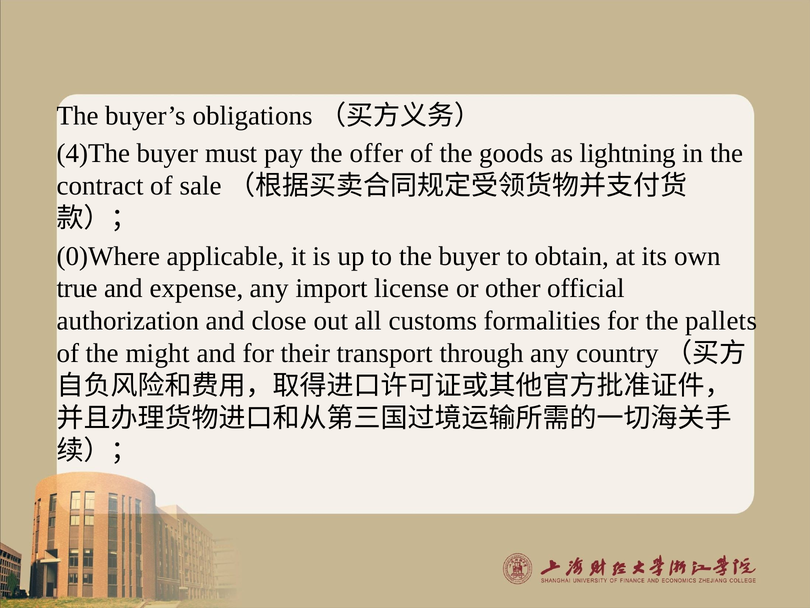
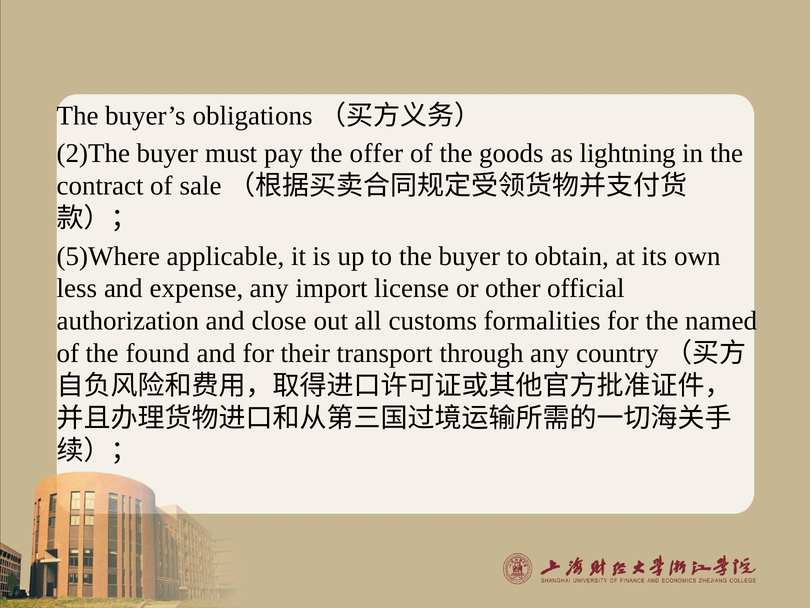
4)The: 4)The -> 2)The
0)Where: 0)Where -> 5)Where
true: true -> less
pallets: pallets -> named
might: might -> found
